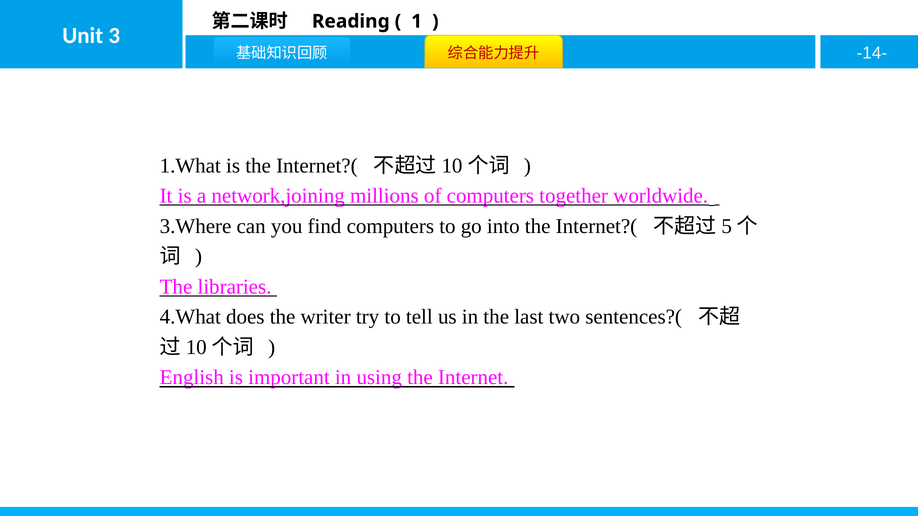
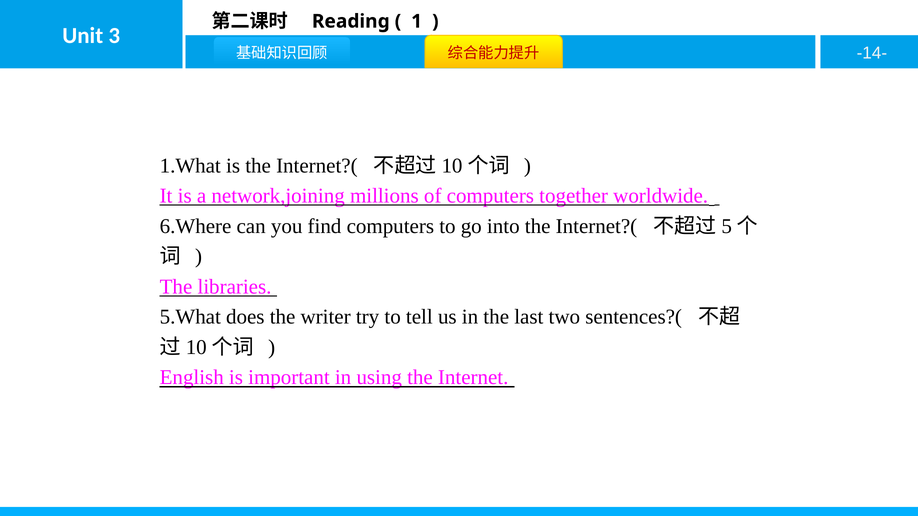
3.Where: 3.Where -> 6.Where
4.What: 4.What -> 5.What
